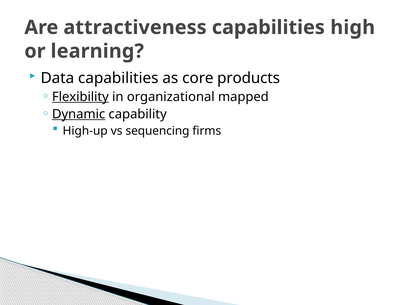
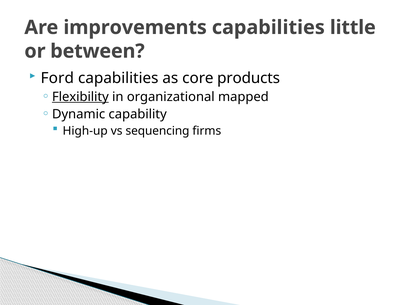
attractiveness: attractiveness -> improvements
high: high -> little
learning: learning -> between
Data: Data -> Ford
Dynamic underline: present -> none
